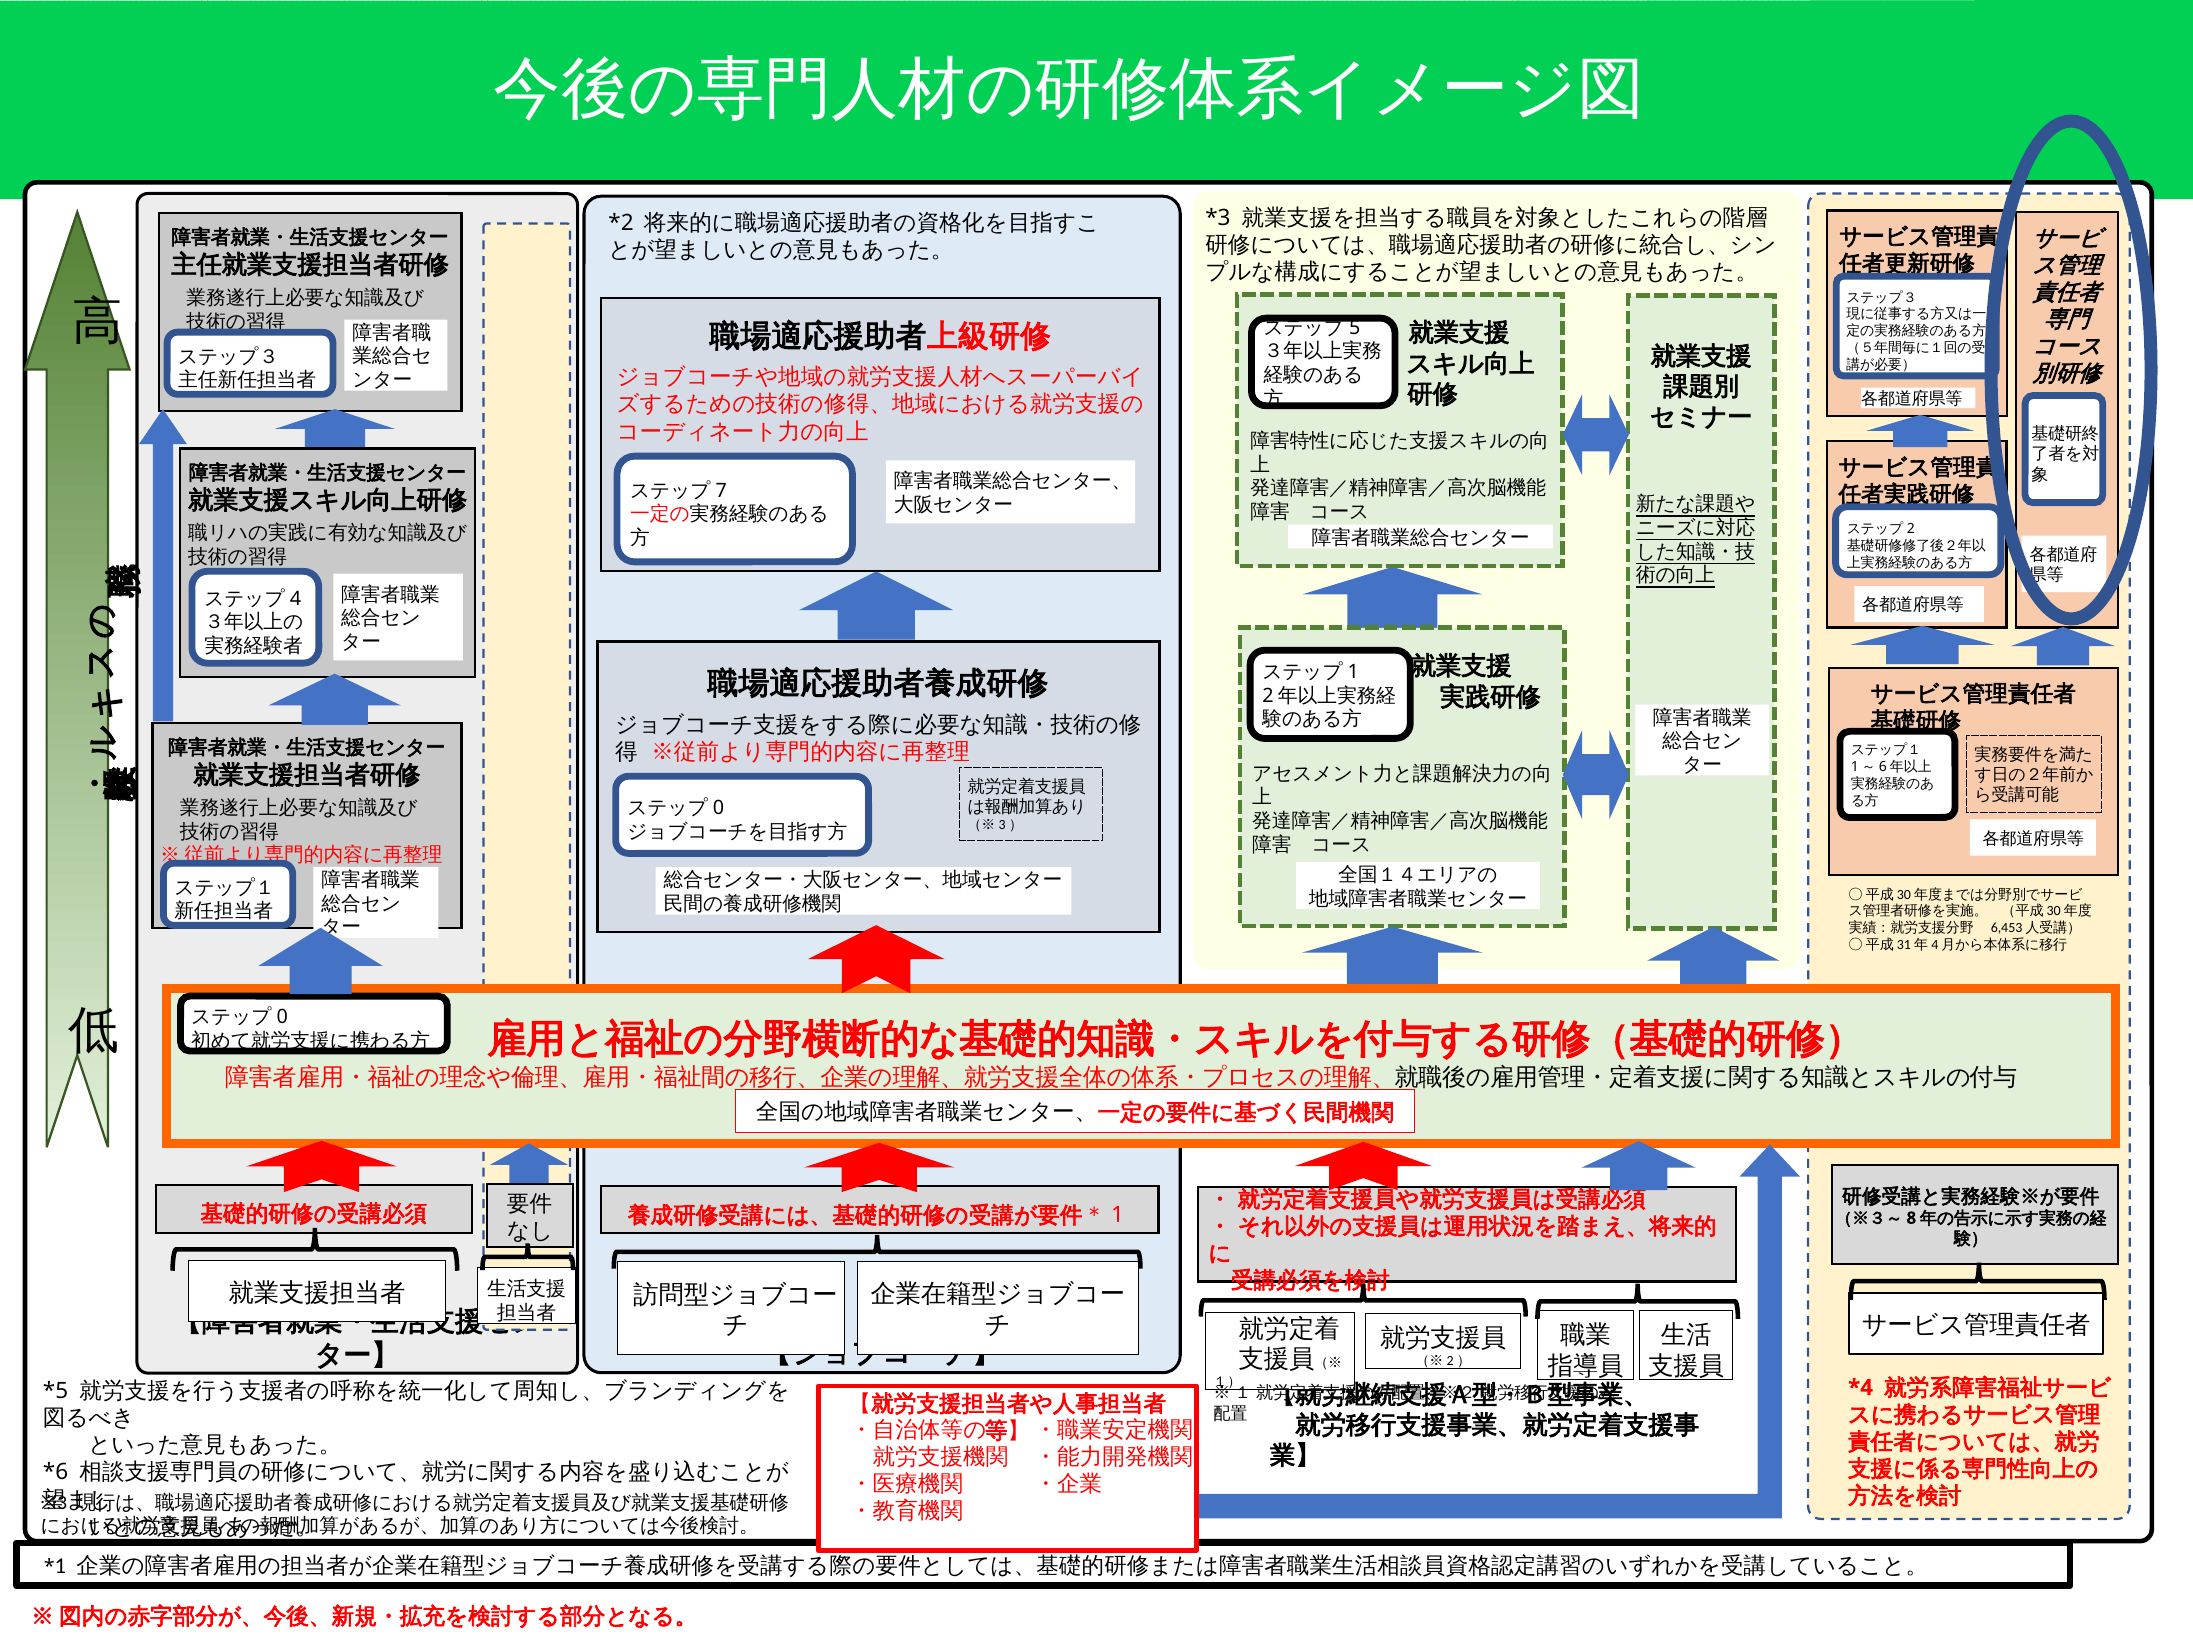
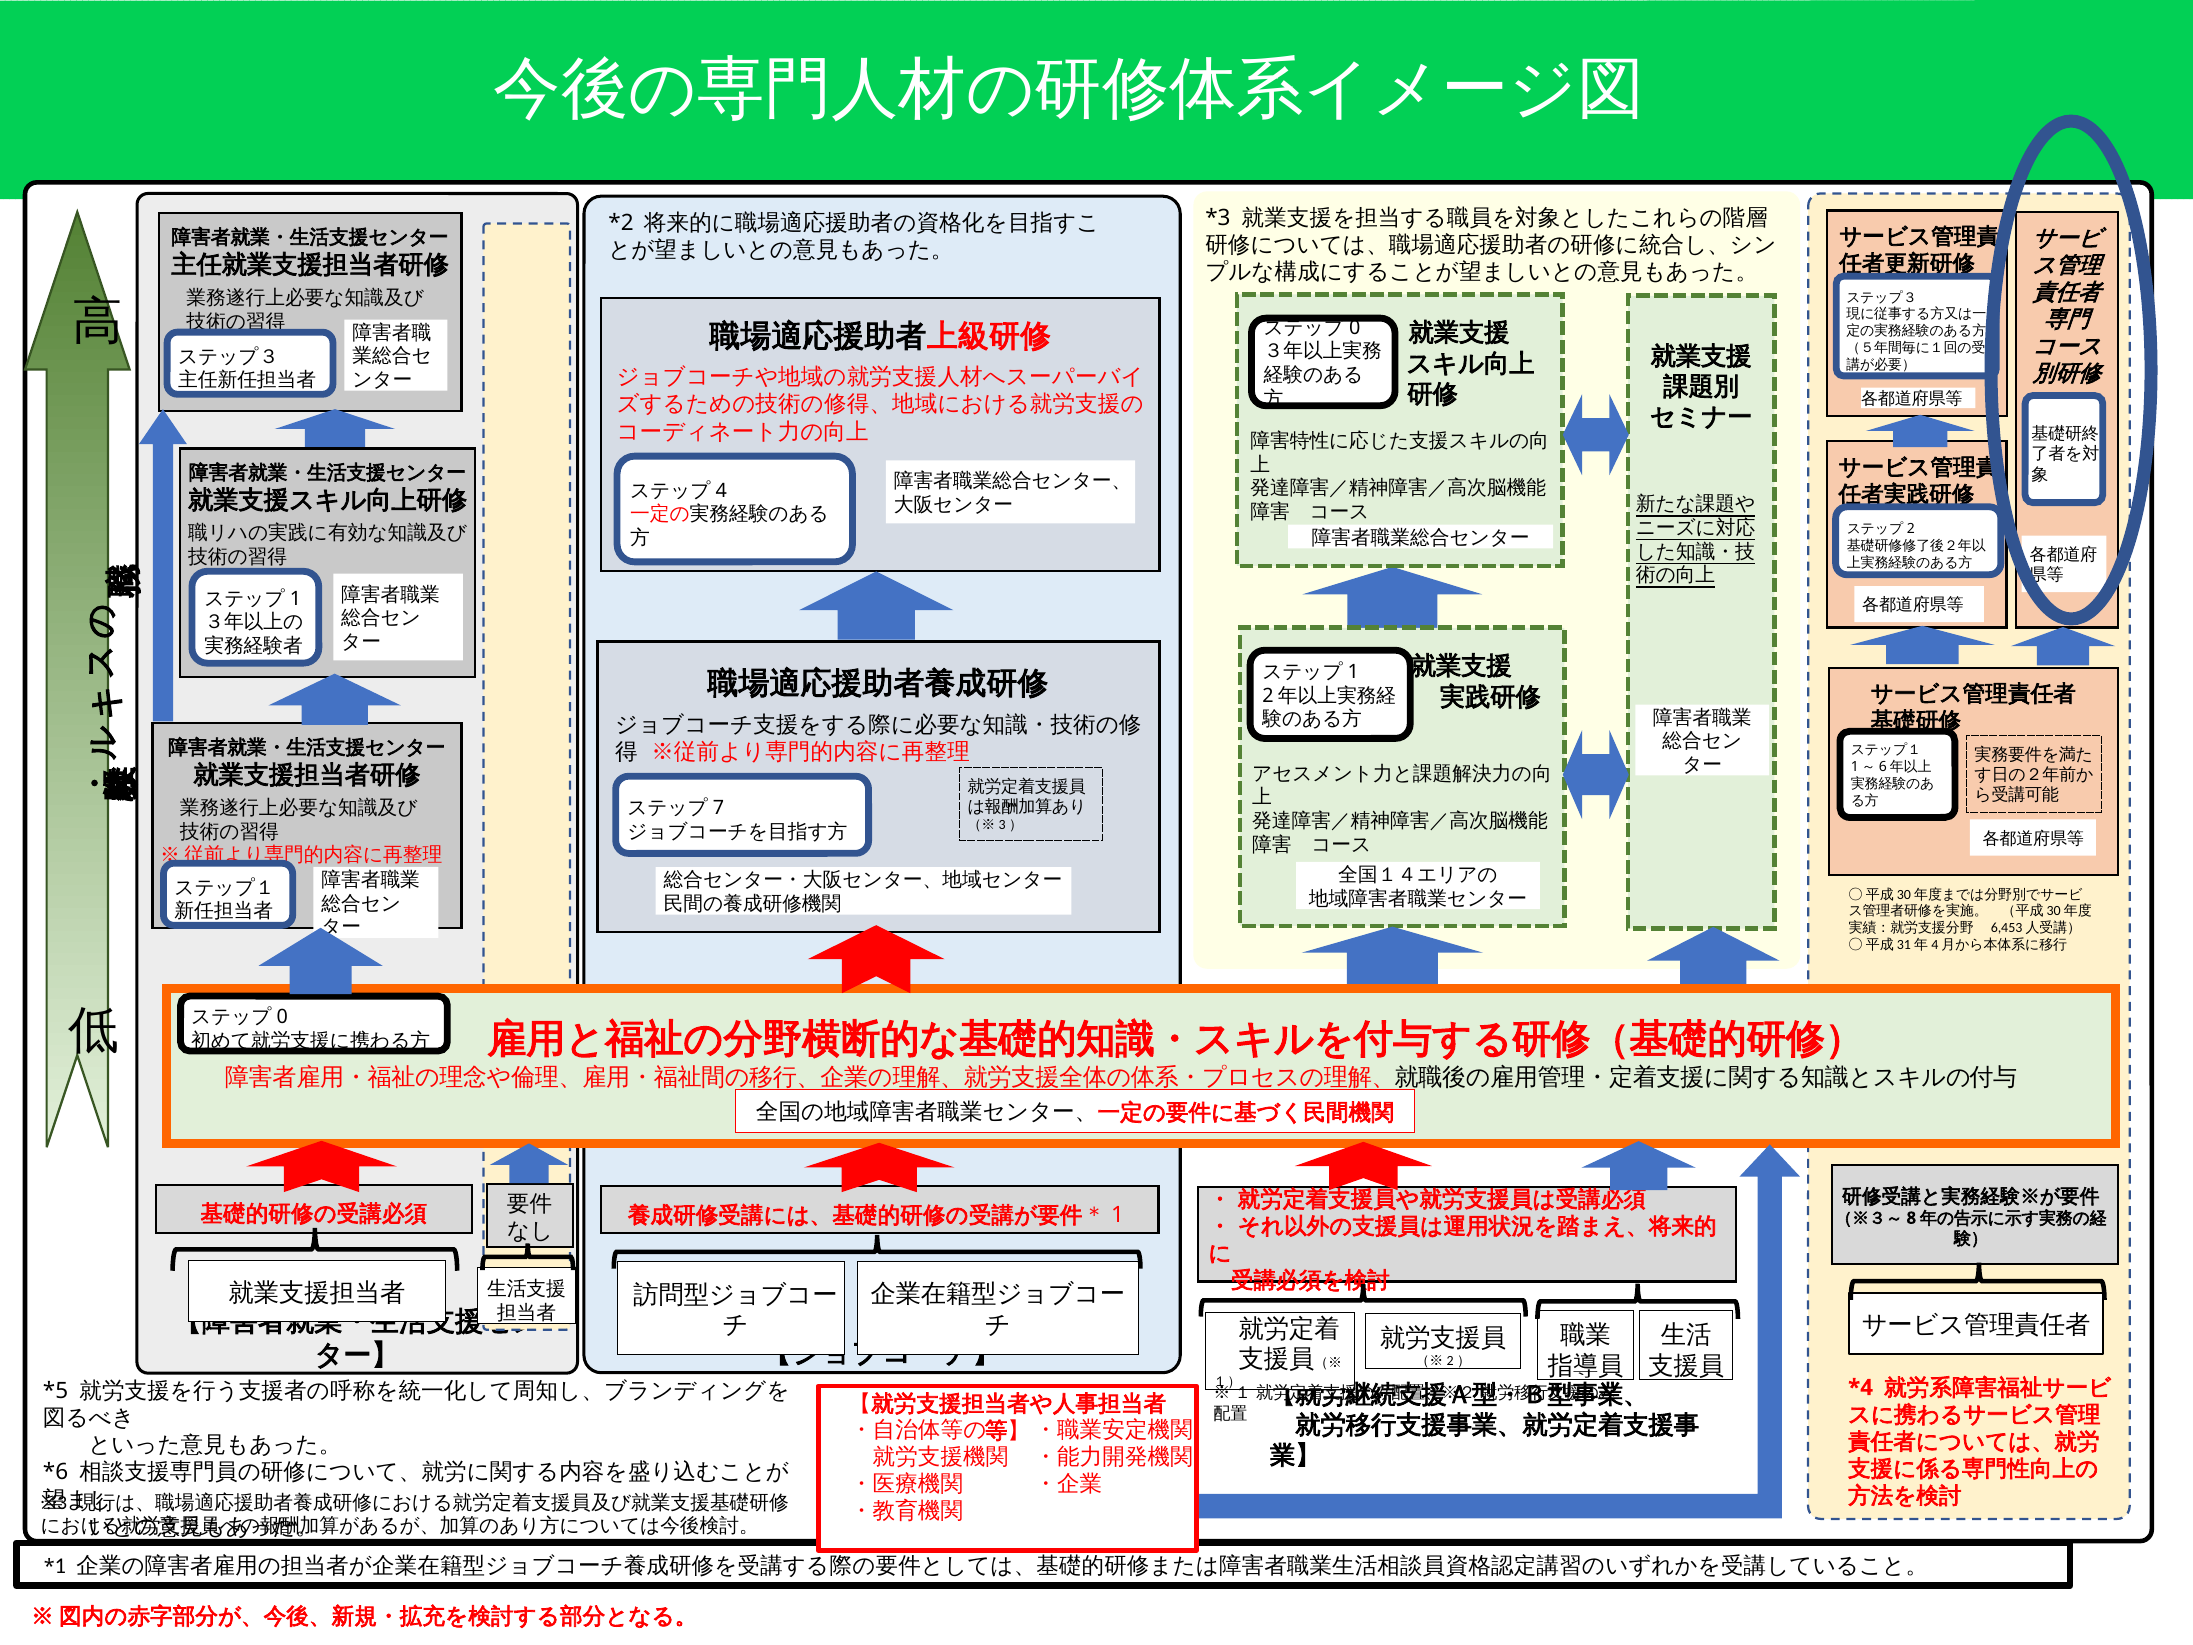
5 at (1355, 328): 5 -> 0
7: 7 -> 4
4 at (295, 599): 4 -> 1
0 at (718, 808): 0 -> 7
